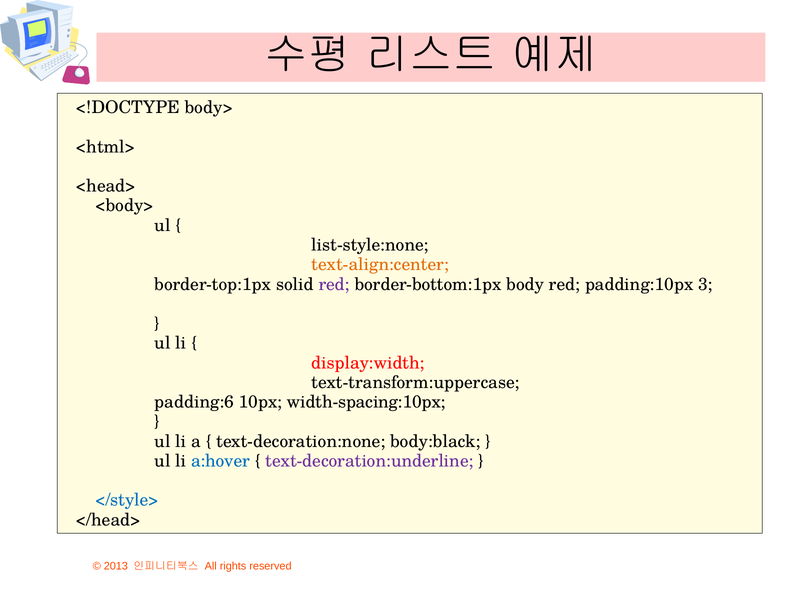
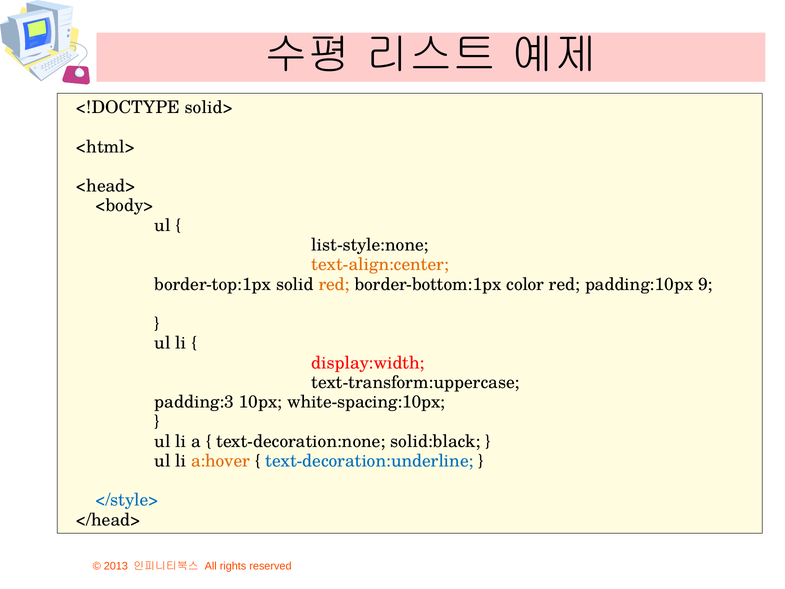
body>: body> -> solid>
red at (334, 284) colour: purple -> orange
body: body -> color
3: 3 -> 9
padding:6: padding:6 -> padding:3
width-spacing:10px: width-spacing:10px -> white-spacing:10px
body:black: body:black -> solid:black
a:hover colour: blue -> orange
text-decoration:underline colour: purple -> blue
